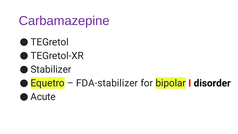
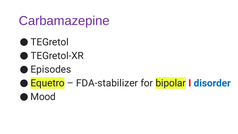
Stabilizer: Stabilizer -> Episodes
disorder colour: black -> blue
Acute: Acute -> Mood
